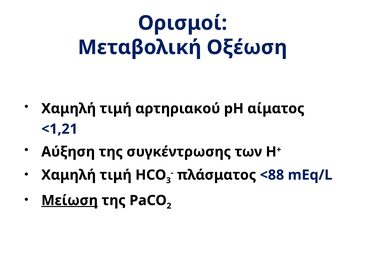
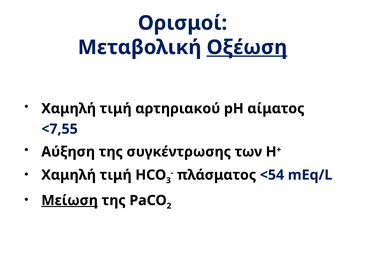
Οξέωση underline: none -> present
<1,21: <1,21 -> <7,55
<88: <88 -> <54
